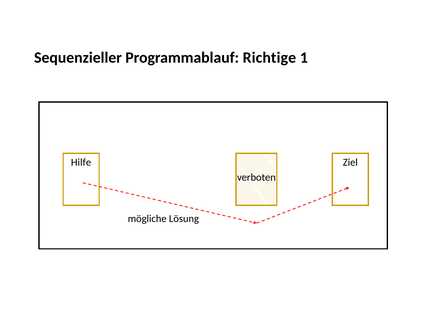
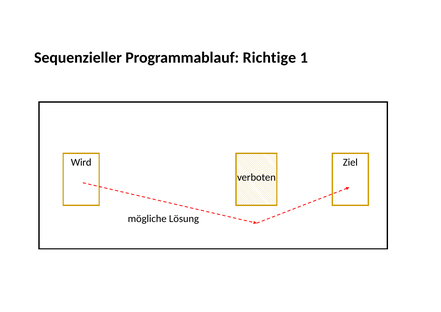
Hilfe: Hilfe -> Wird
